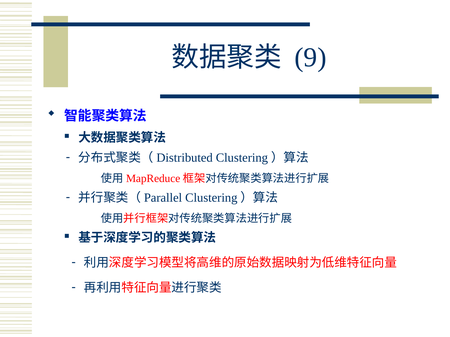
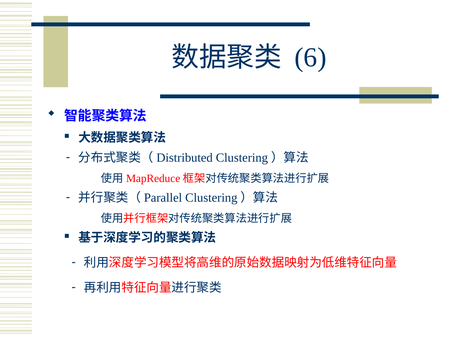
9: 9 -> 6
